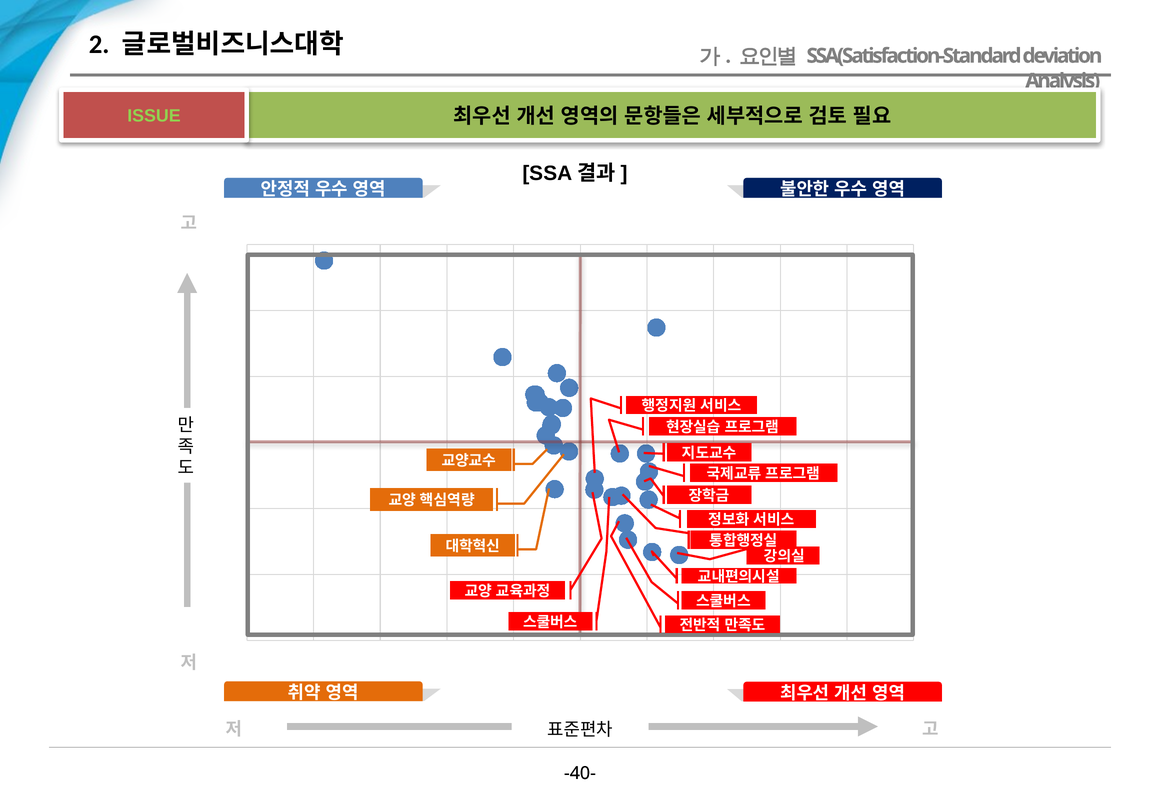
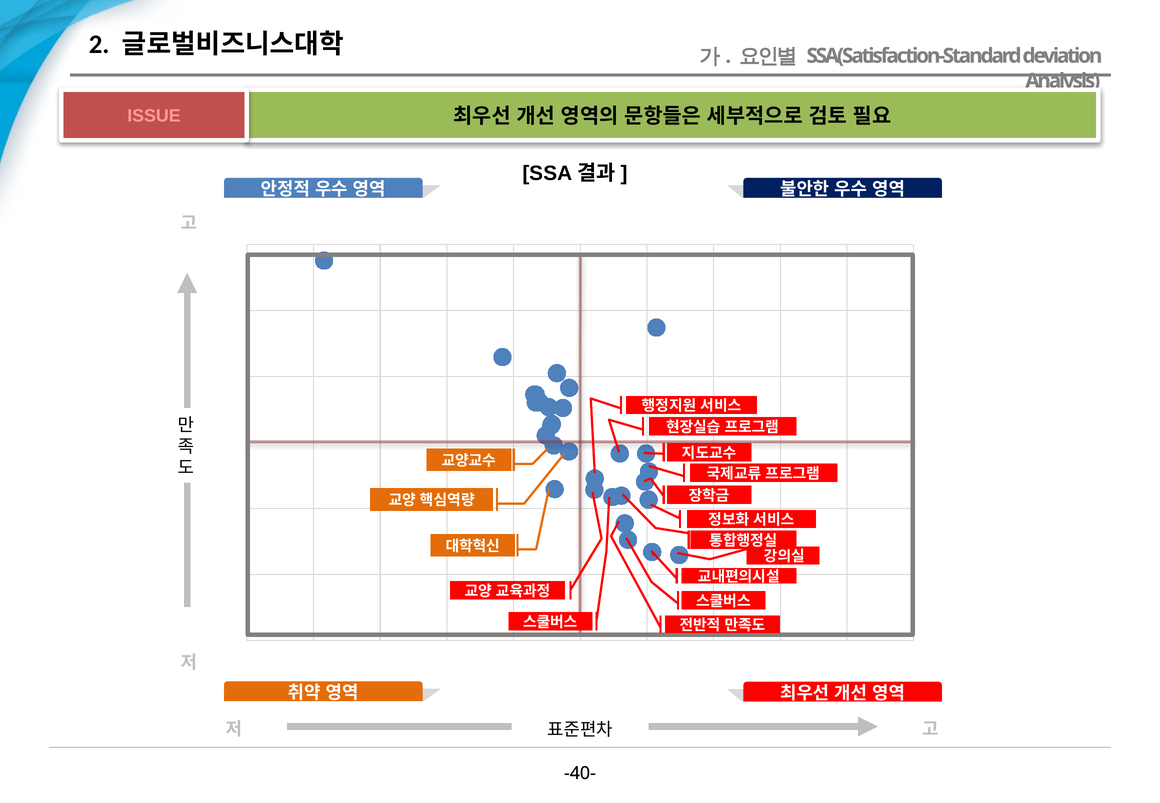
ISSUE colour: light green -> pink
